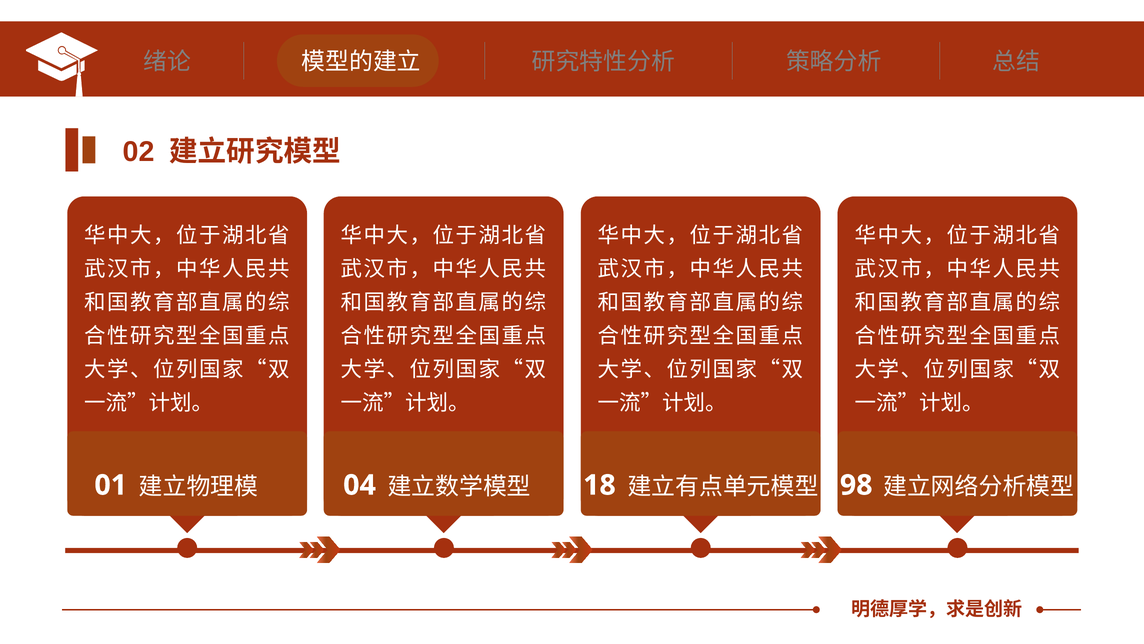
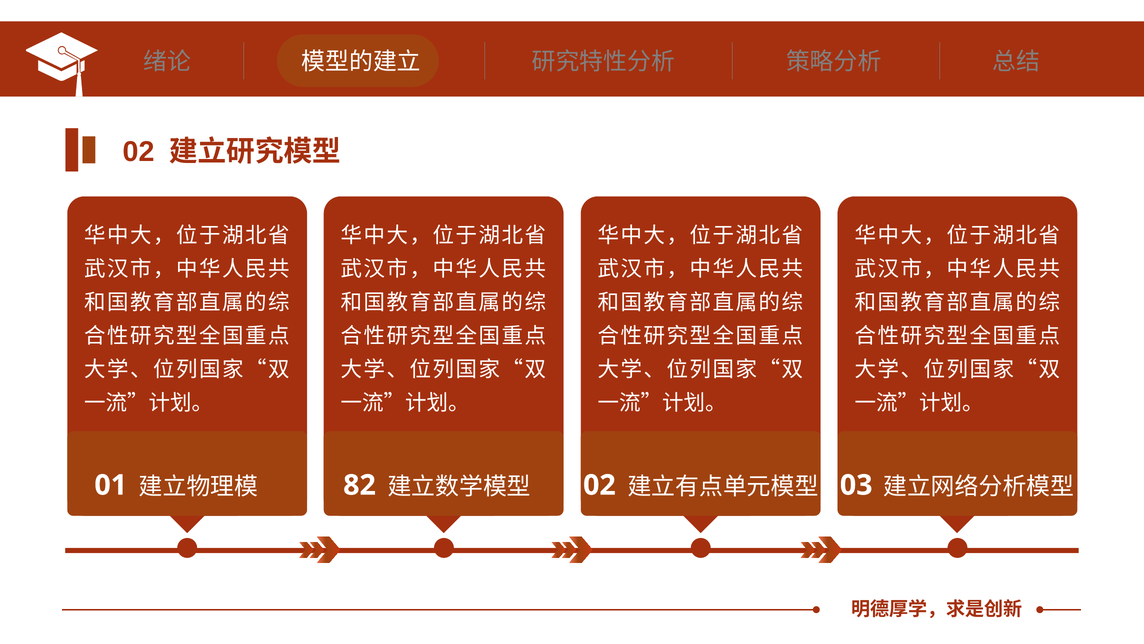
04: 04 -> 82
18 at (599, 485): 18 -> 02
98: 98 -> 03
